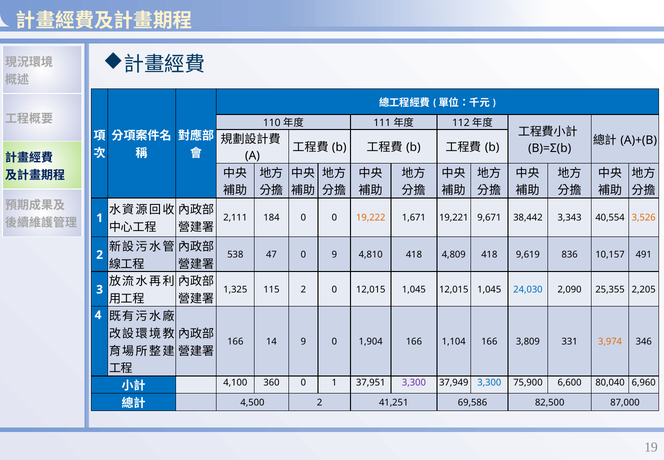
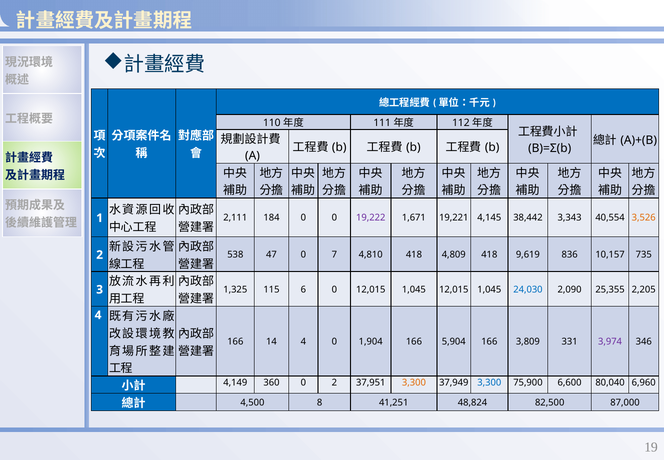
19,222 colour: orange -> purple
9,671: 9,671 -> 4,145
0 9: 9 -> 7
491: 491 -> 735
115 2: 2 -> 6
14 9: 9 -> 4
1,104: 1,104 -> 5,904
3,974 colour: orange -> purple
4,100: 4,100 -> 4,149
0 1: 1 -> 2
3,300 at (414, 383) colour: purple -> orange
4,500 2: 2 -> 8
69,586: 69,586 -> 48,824
